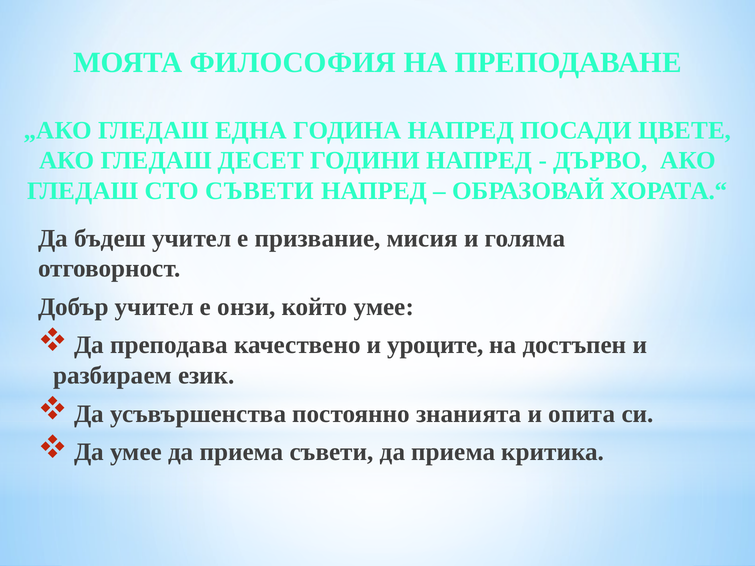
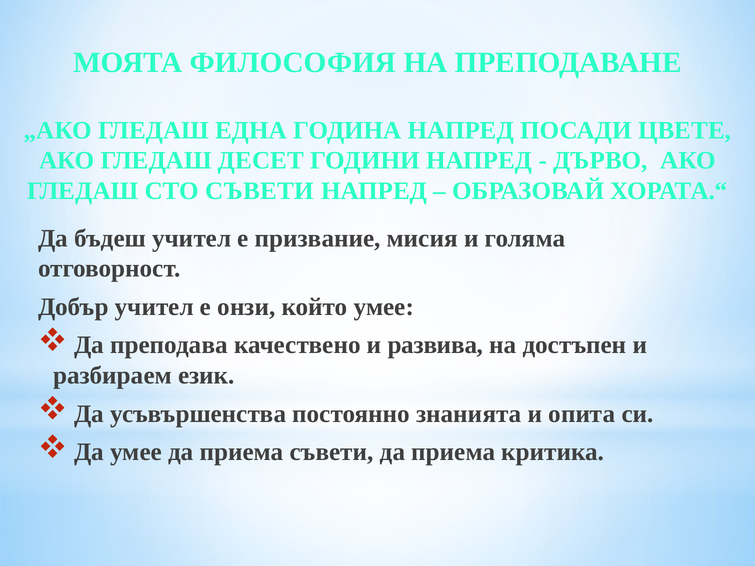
уроците: уроците -> развива
